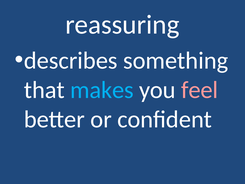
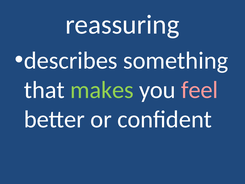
makes colour: light blue -> light green
